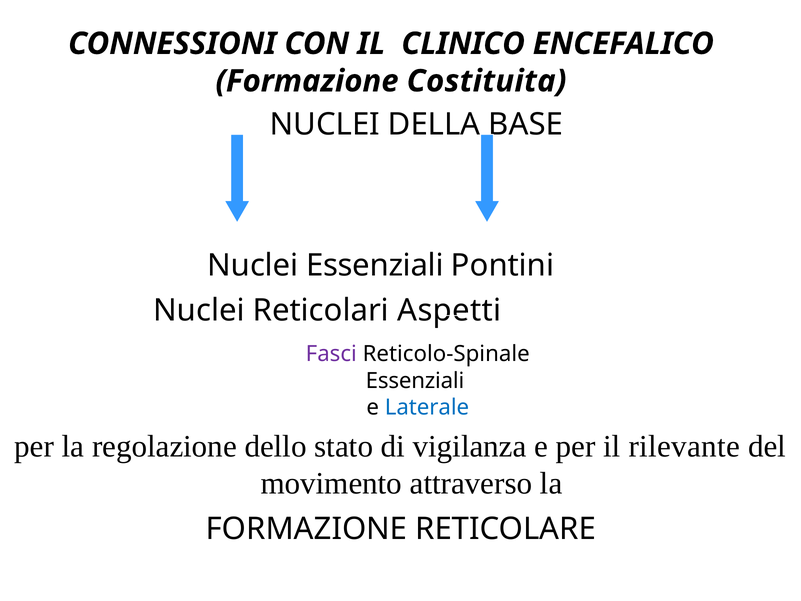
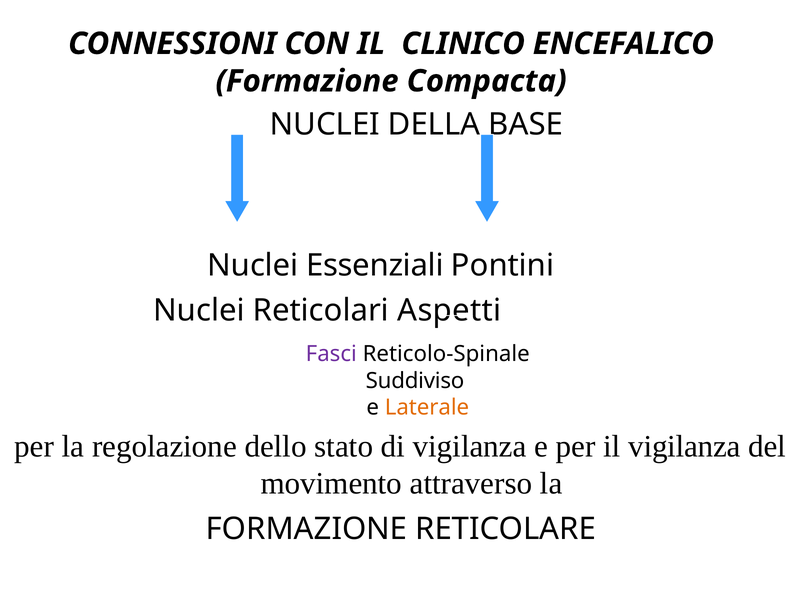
Costituita: Costituita -> Compacta
Essenziali at (415, 381): Essenziali -> Suddiviso
Laterale colour: blue -> orange
il rilevante: rilevante -> vigilanza
